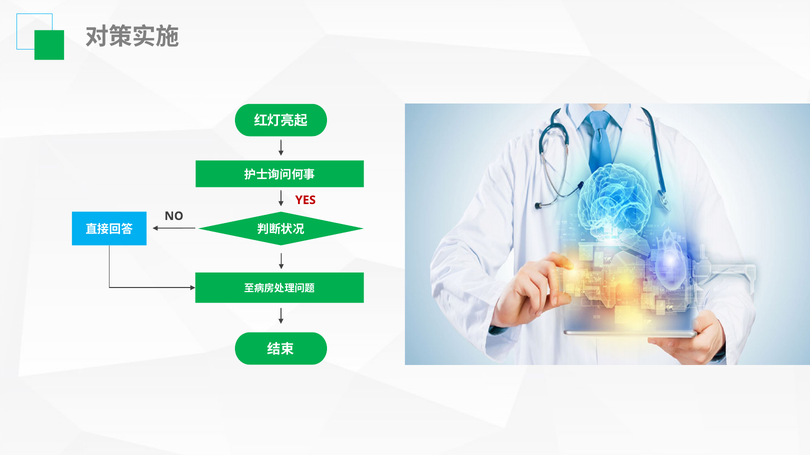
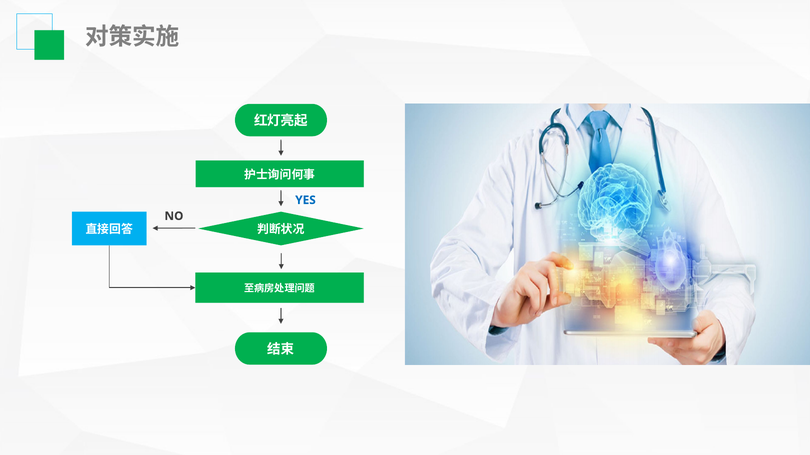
YES colour: red -> blue
